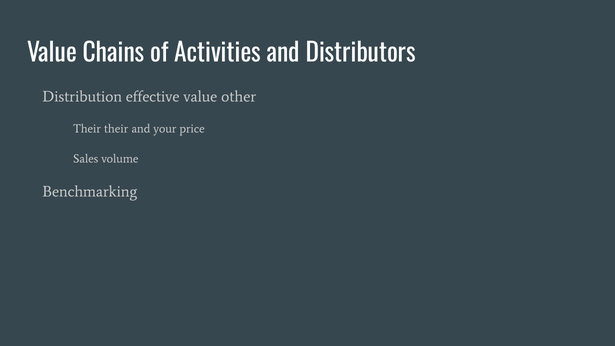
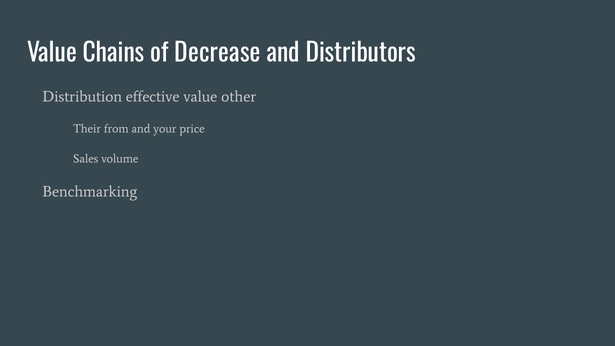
Activities: Activities -> Decrease
Their their: their -> from
